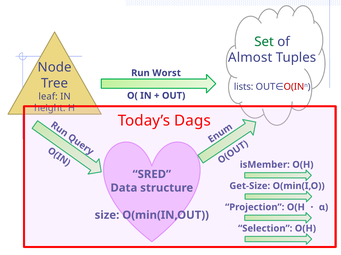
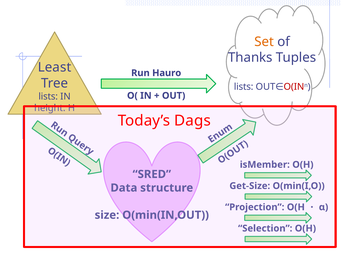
Set colour: green -> orange
Almost: Almost -> Thanks
Node: Node -> Least
Worst: Worst -> Hauro
leaf at (48, 97): leaf -> lists
